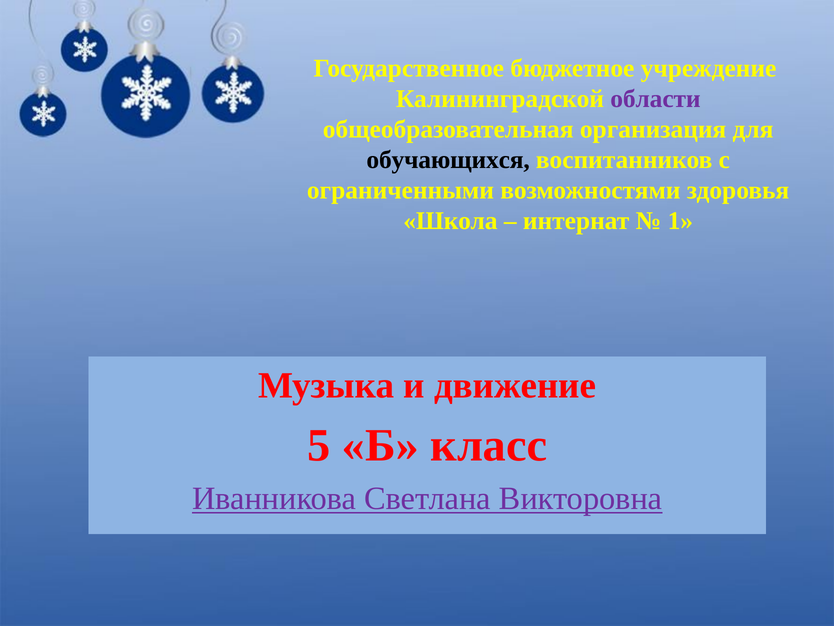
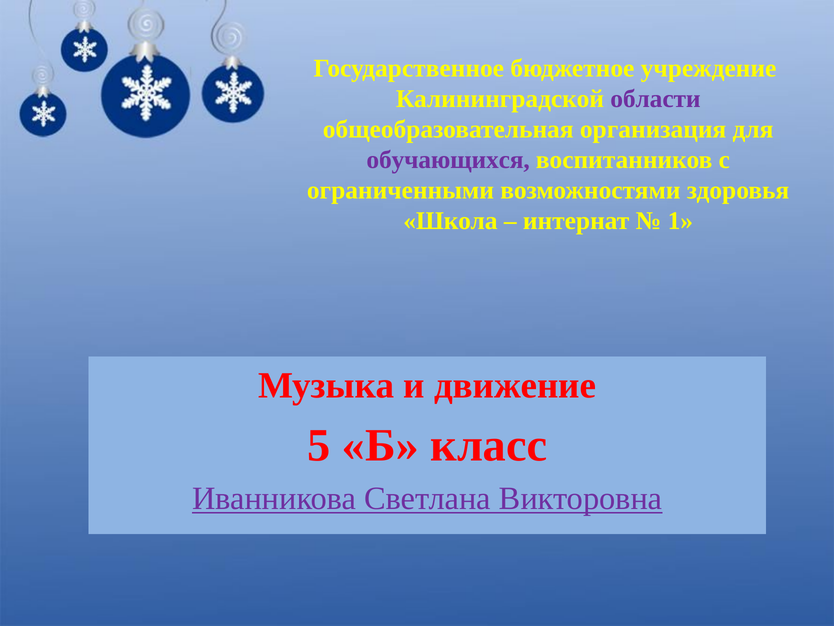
обучающихся colour: black -> purple
